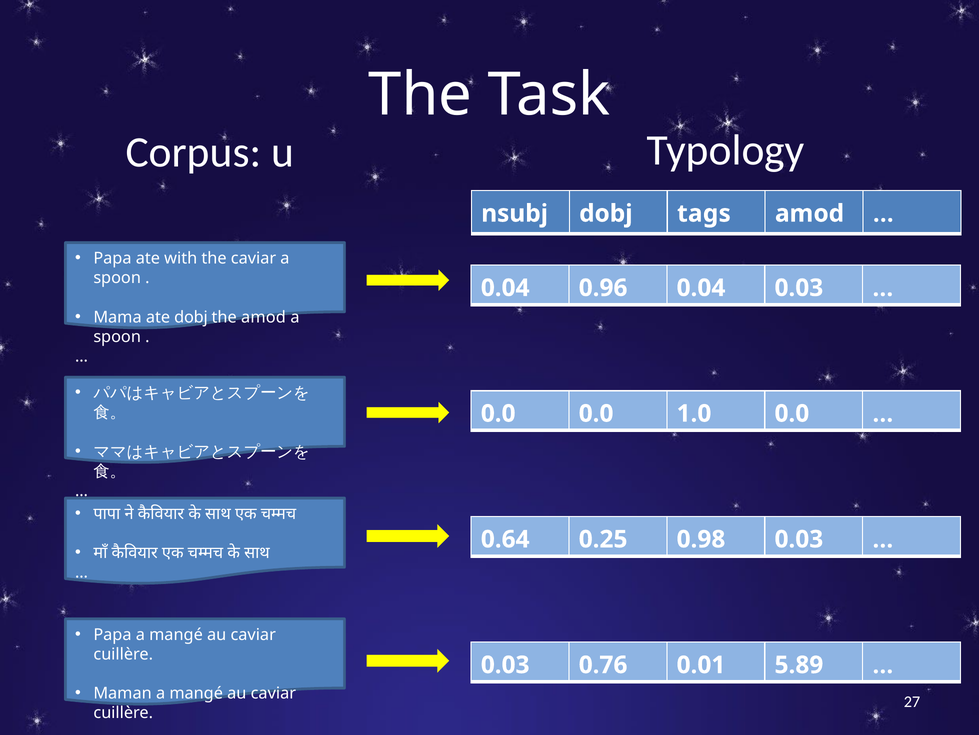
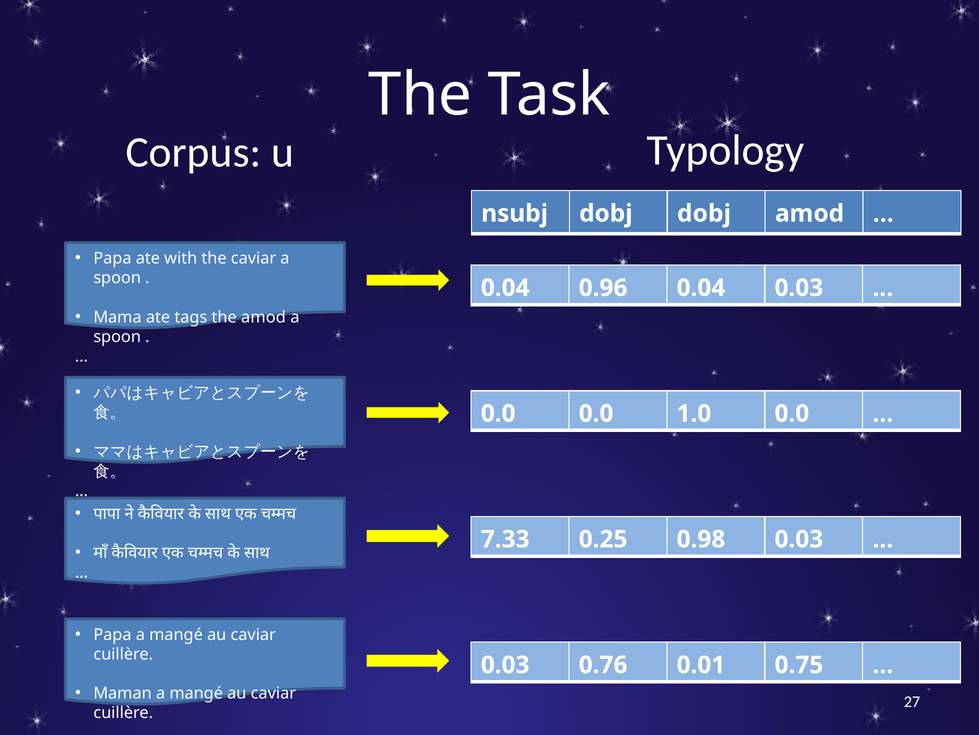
dobj tags: tags -> dobj
ate dobj: dobj -> tags
0.64: 0.64 -> 7.33
5.89: 5.89 -> 0.75
